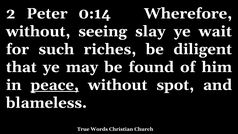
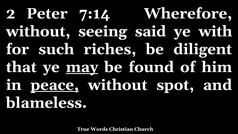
0:14: 0:14 -> 7:14
slay: slay -> said
wait: wait -> with
may underline: none -> present
